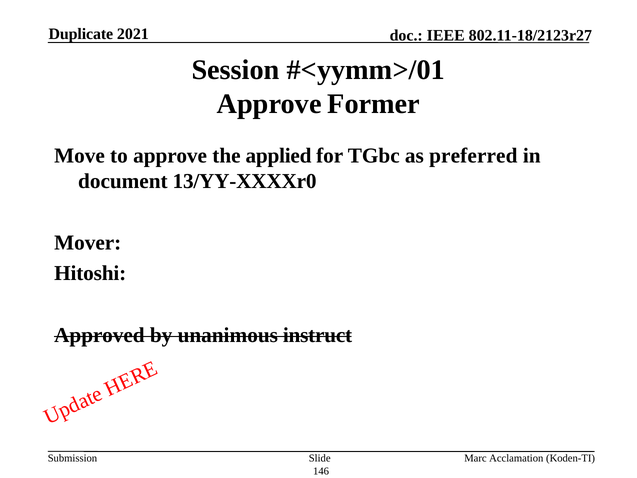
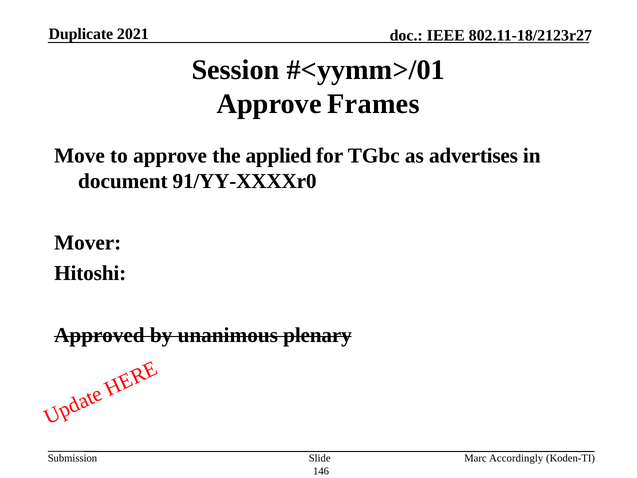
Former: Former -> Frames
preferred: preferred -> advertises
13/YY-XXXXr0: 13/YY-XXXXr0 -> 91/YY-XXXXr0
instruct: instruct -> plenary
Acclamation: Acclamation -> Accordingly
